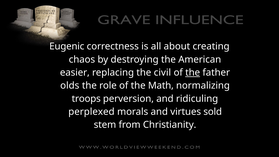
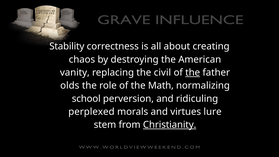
Eugenic: Eugenic -> Stability
easier: easier -> vanity
troops: troops -> school
sold: sold -> lure
Christianity underline: none -> present
